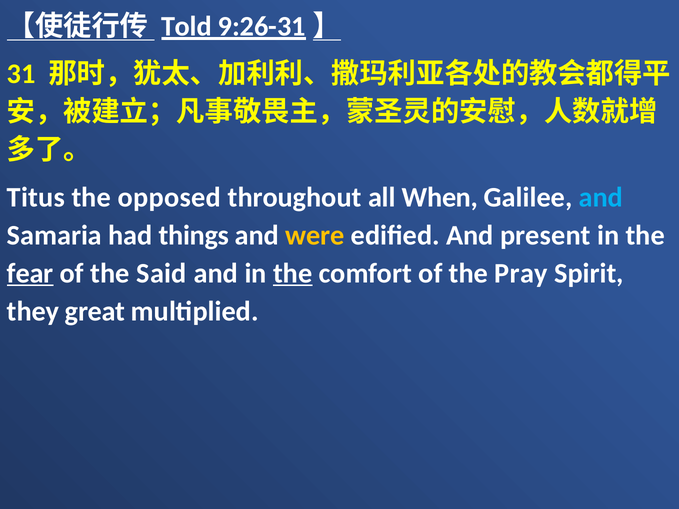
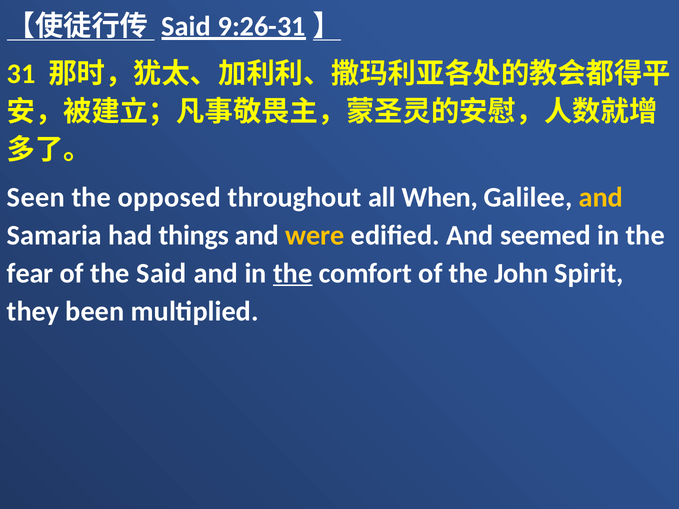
Told at (186, 26): Told -> Said
Titus: Titus -> Seen
and at (601, 197) colour: light blue -> yellow
present: present -> seemed
fear underline: present -> none
Pray: Pray -> John
great: great -> been
